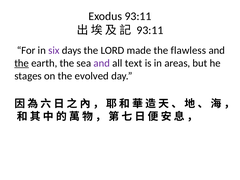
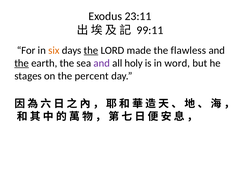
Exodus 93:11: 93:11 -> 23:11
93:11 at (150, 30): 93:11 -> 99:11
six colour: purple -> orange
the at (91, 50) underline: none -> present
text: text -> holy
areas: areas -> word
evolved: evolved -> percent
